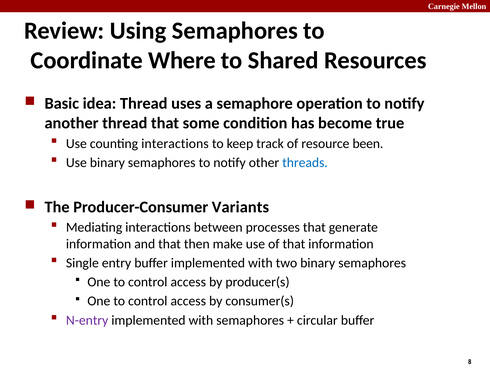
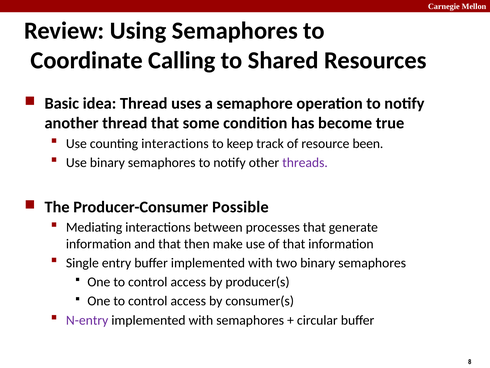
Where: Where -> Calling
threads colour: blue -> purple
Variants: Variants -> Possible
